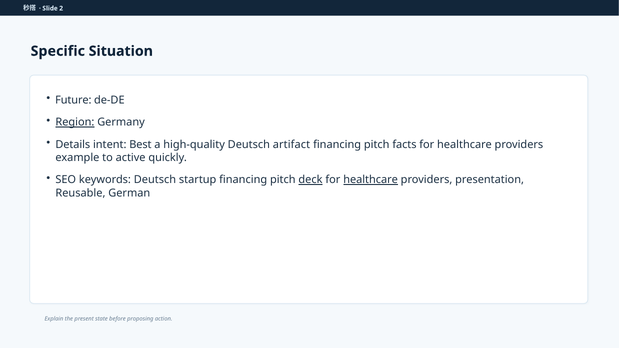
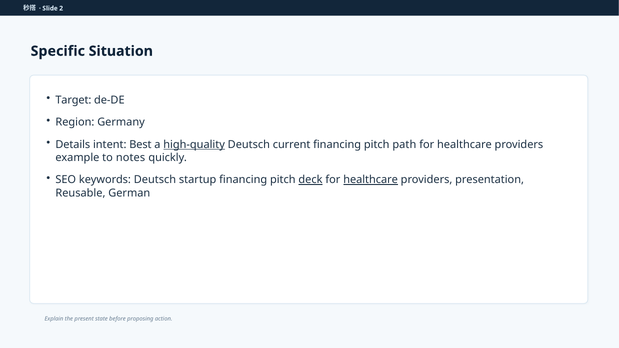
Future: Future -> Target
Region underline: present -> none
high-quality underline: none -> present
artifact: artifact -> current
facts: facts -> path
active: active -> notes
